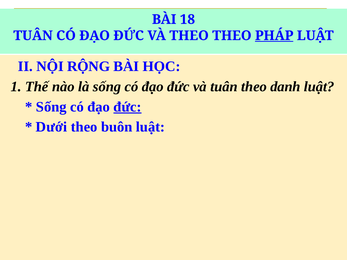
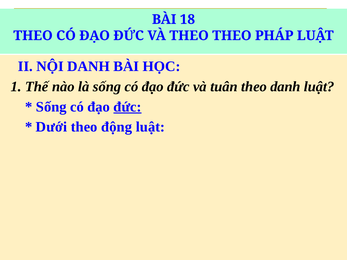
TUÂN at (33, 36): TUÂN -> THEO
PHÁP underline: present -> none
NỘI RỘNG: RỘNG -> DANH
buôn: buôn -> động
